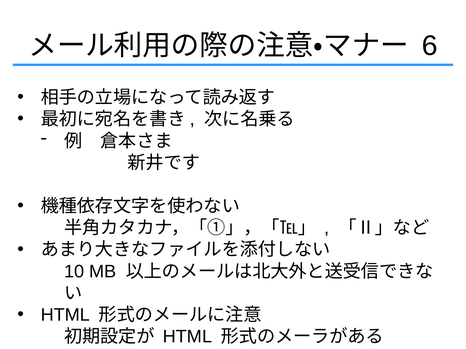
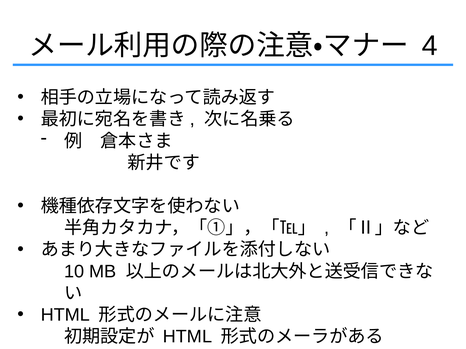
6: 6 -> 4
